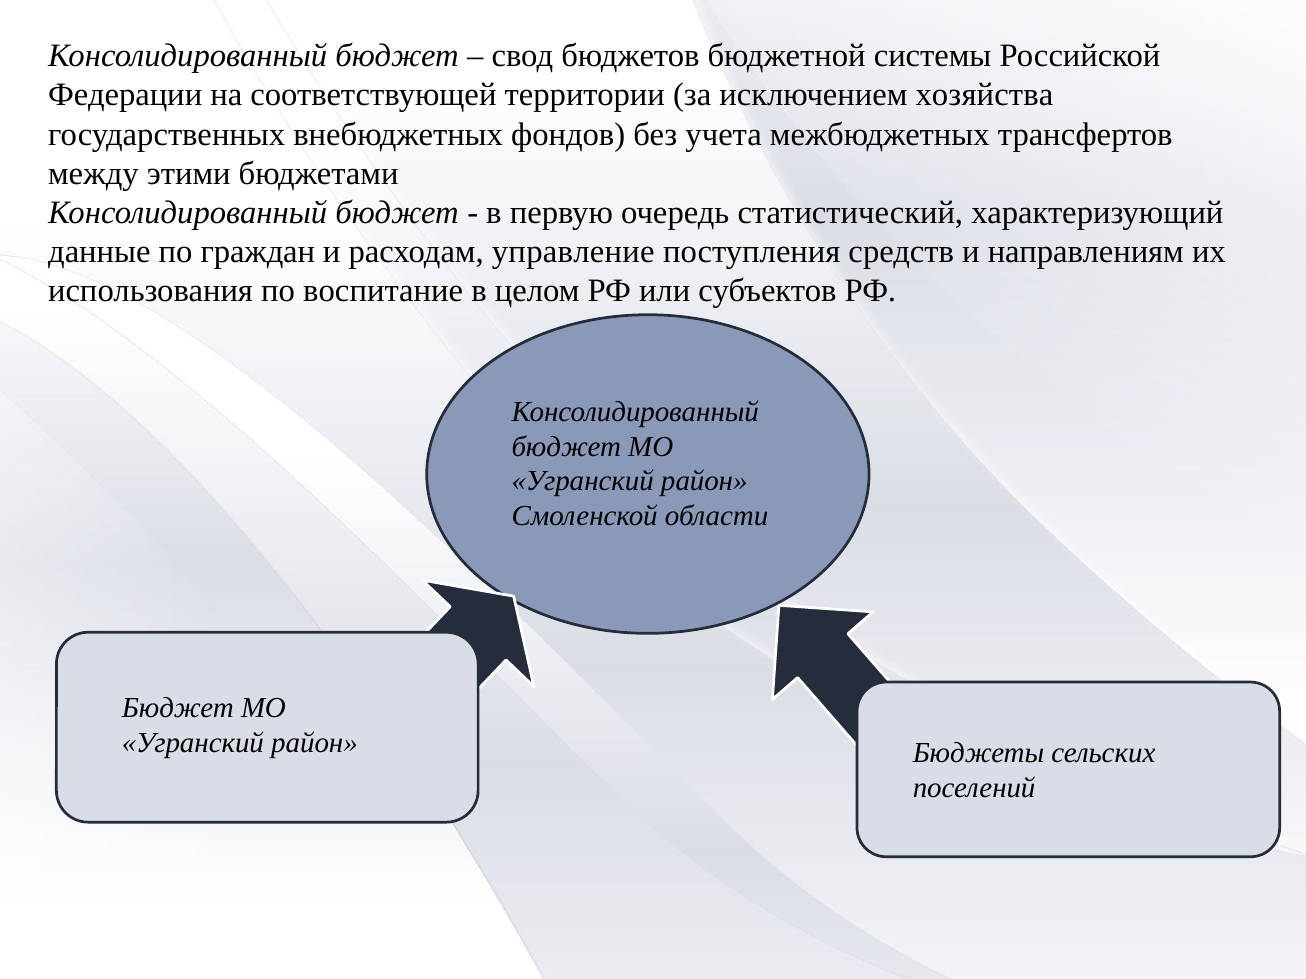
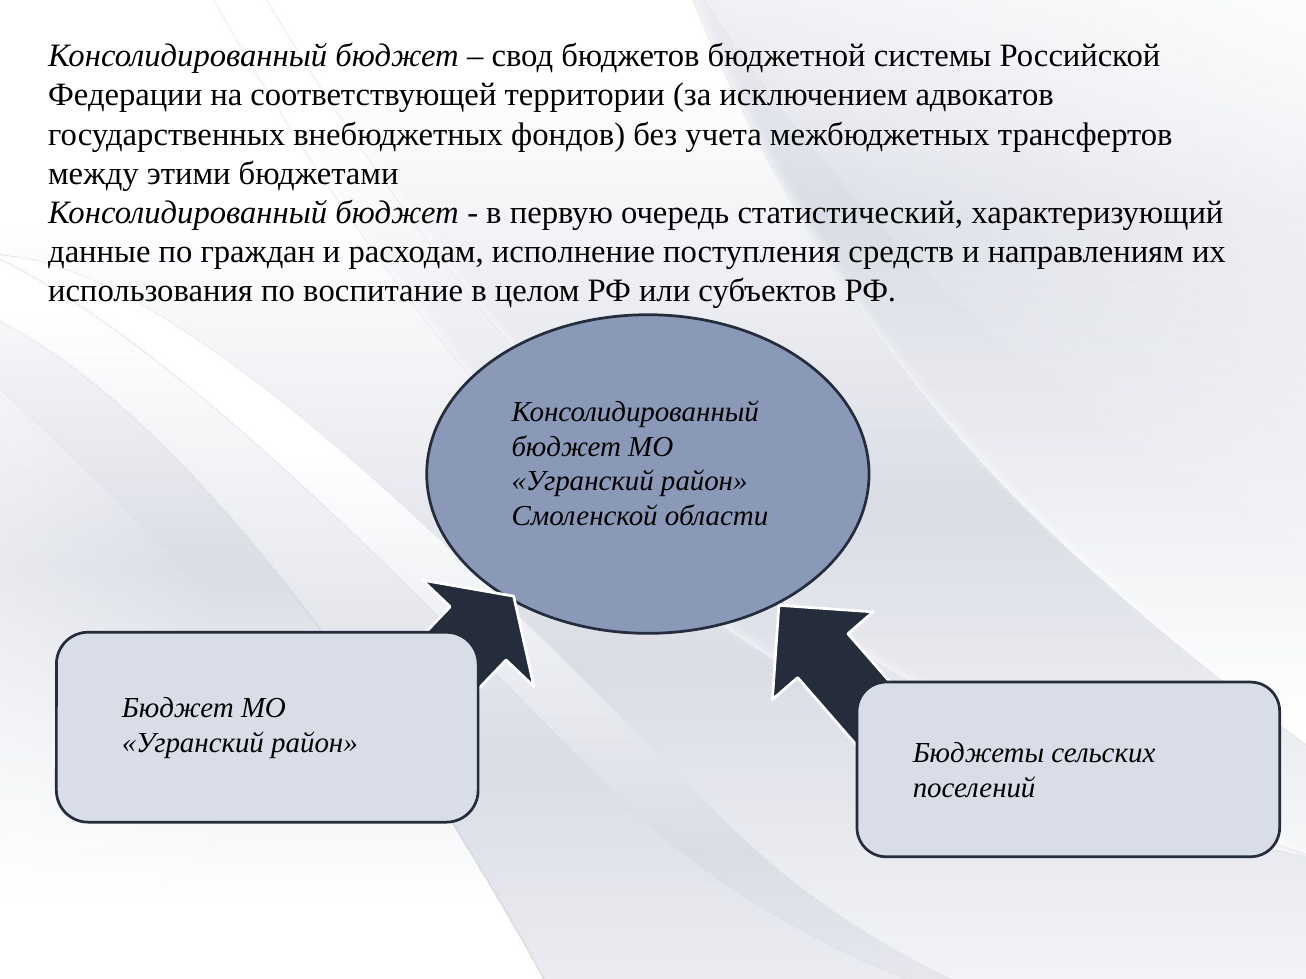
хозяйства: хозяйства -> адвокатов
управление: управление -> исполнение
